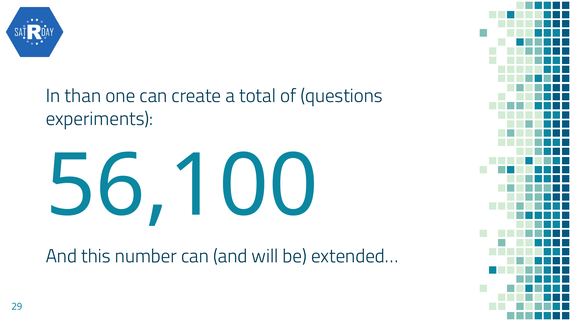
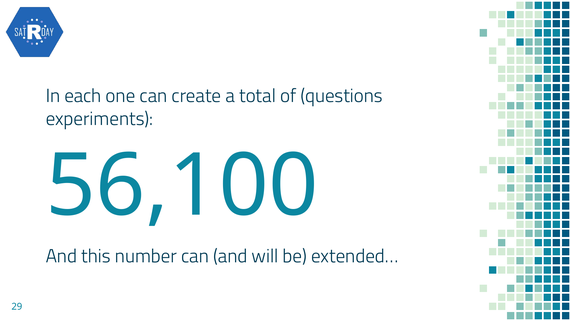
than: than -> each
